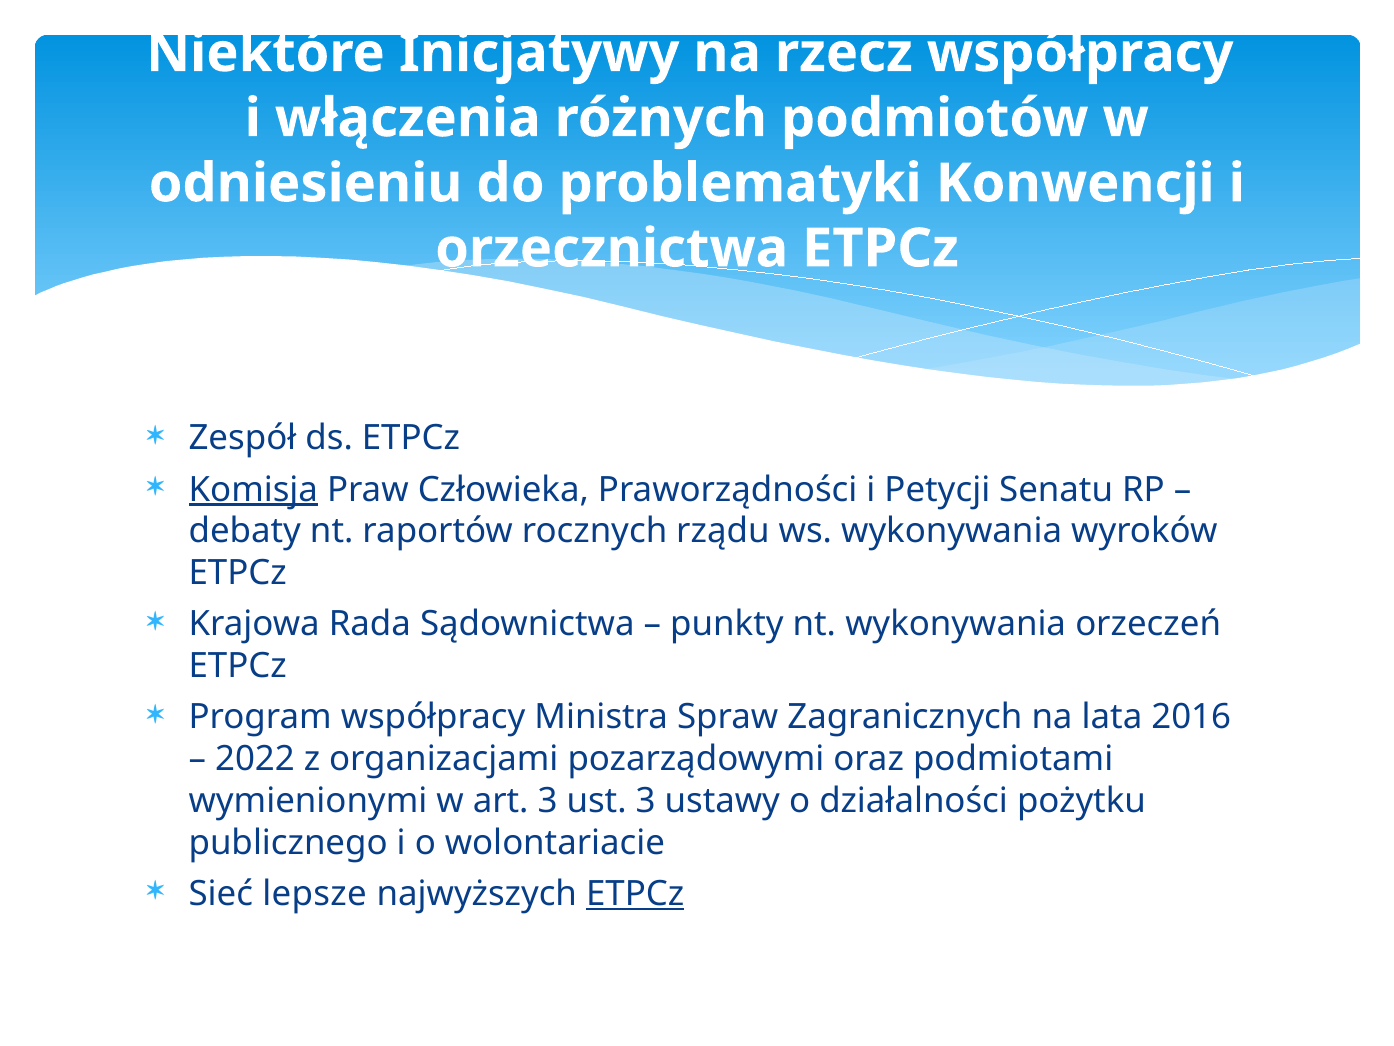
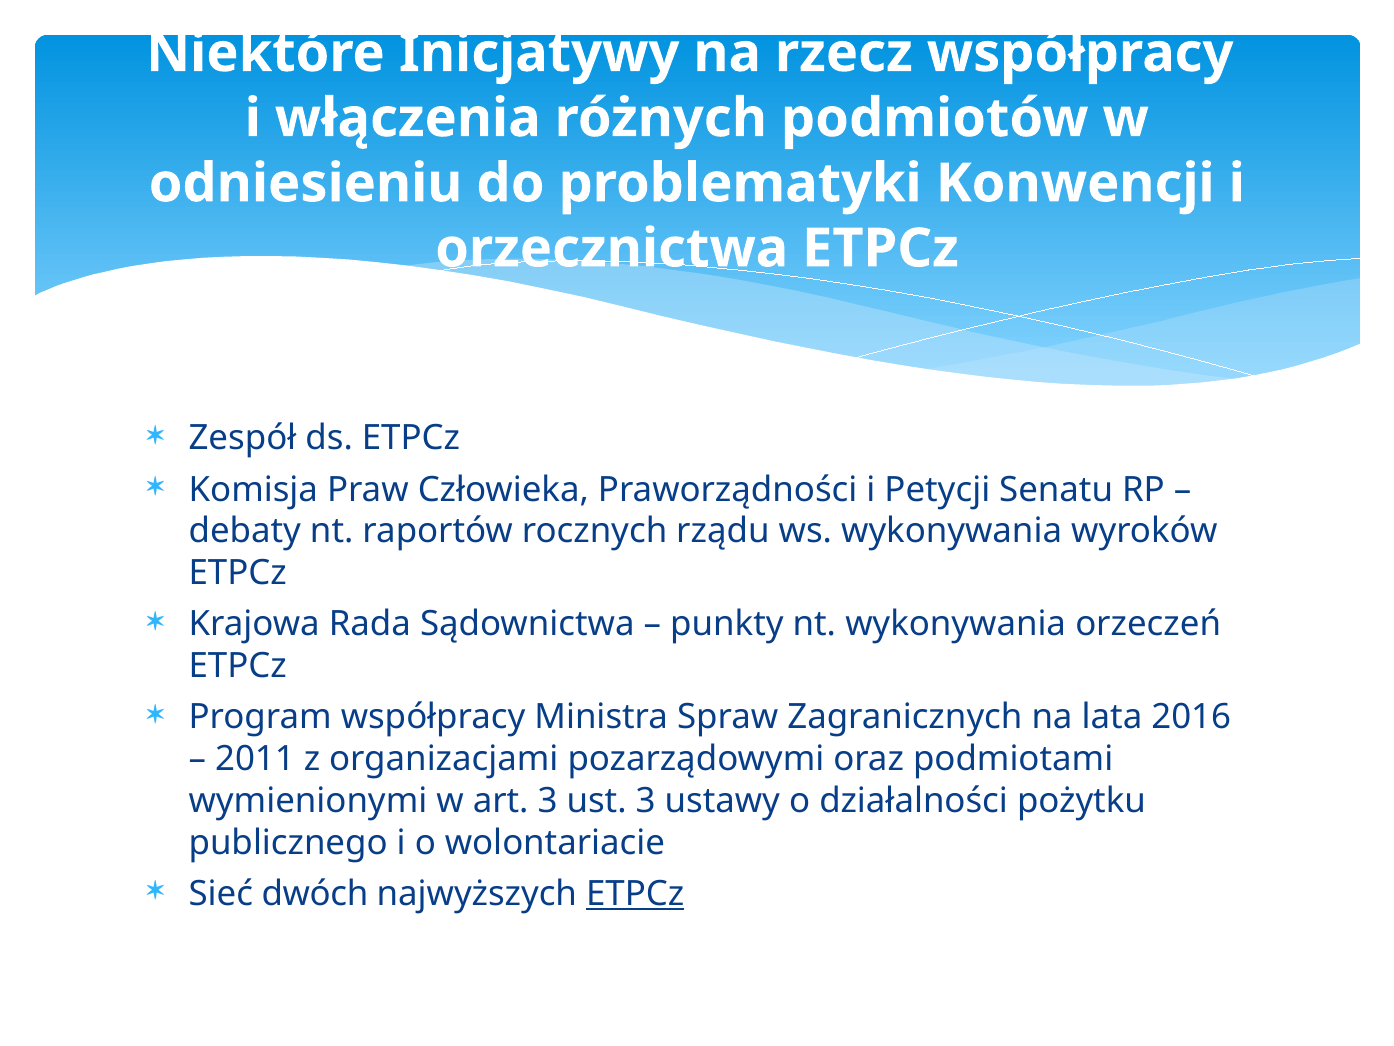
Komisja underline: present -> none
2022: 2022 -> 2011
lepsze: lepsze -> dwóch
